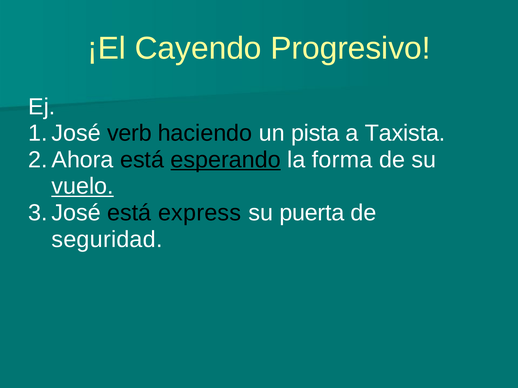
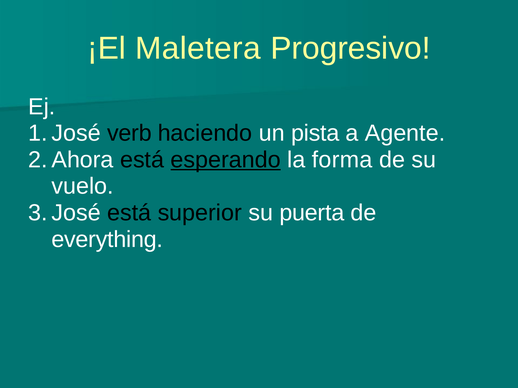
Cayendo: Cayendo -> Maletera
Taxista: Taxista -> Agente
vuelo underline: present -> none
express: express -> superior
seguridad: seguridad -> everything
